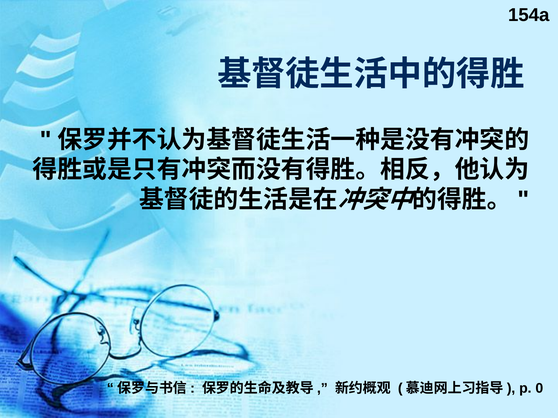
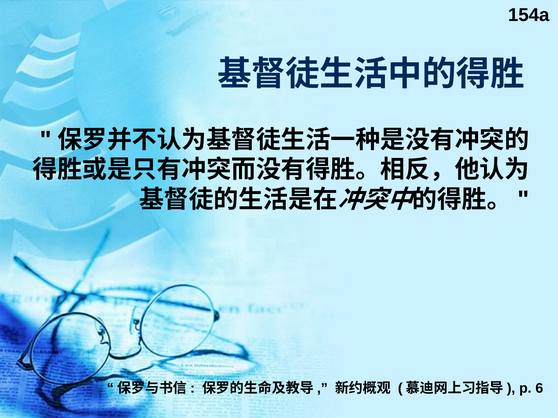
0: 0 -> 6
